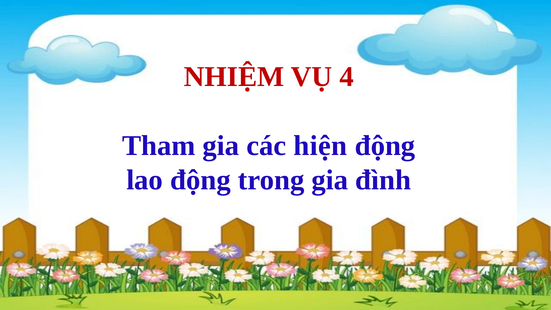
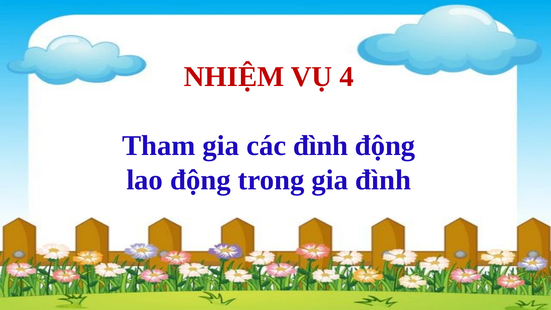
các hiện: hiện -> đình
